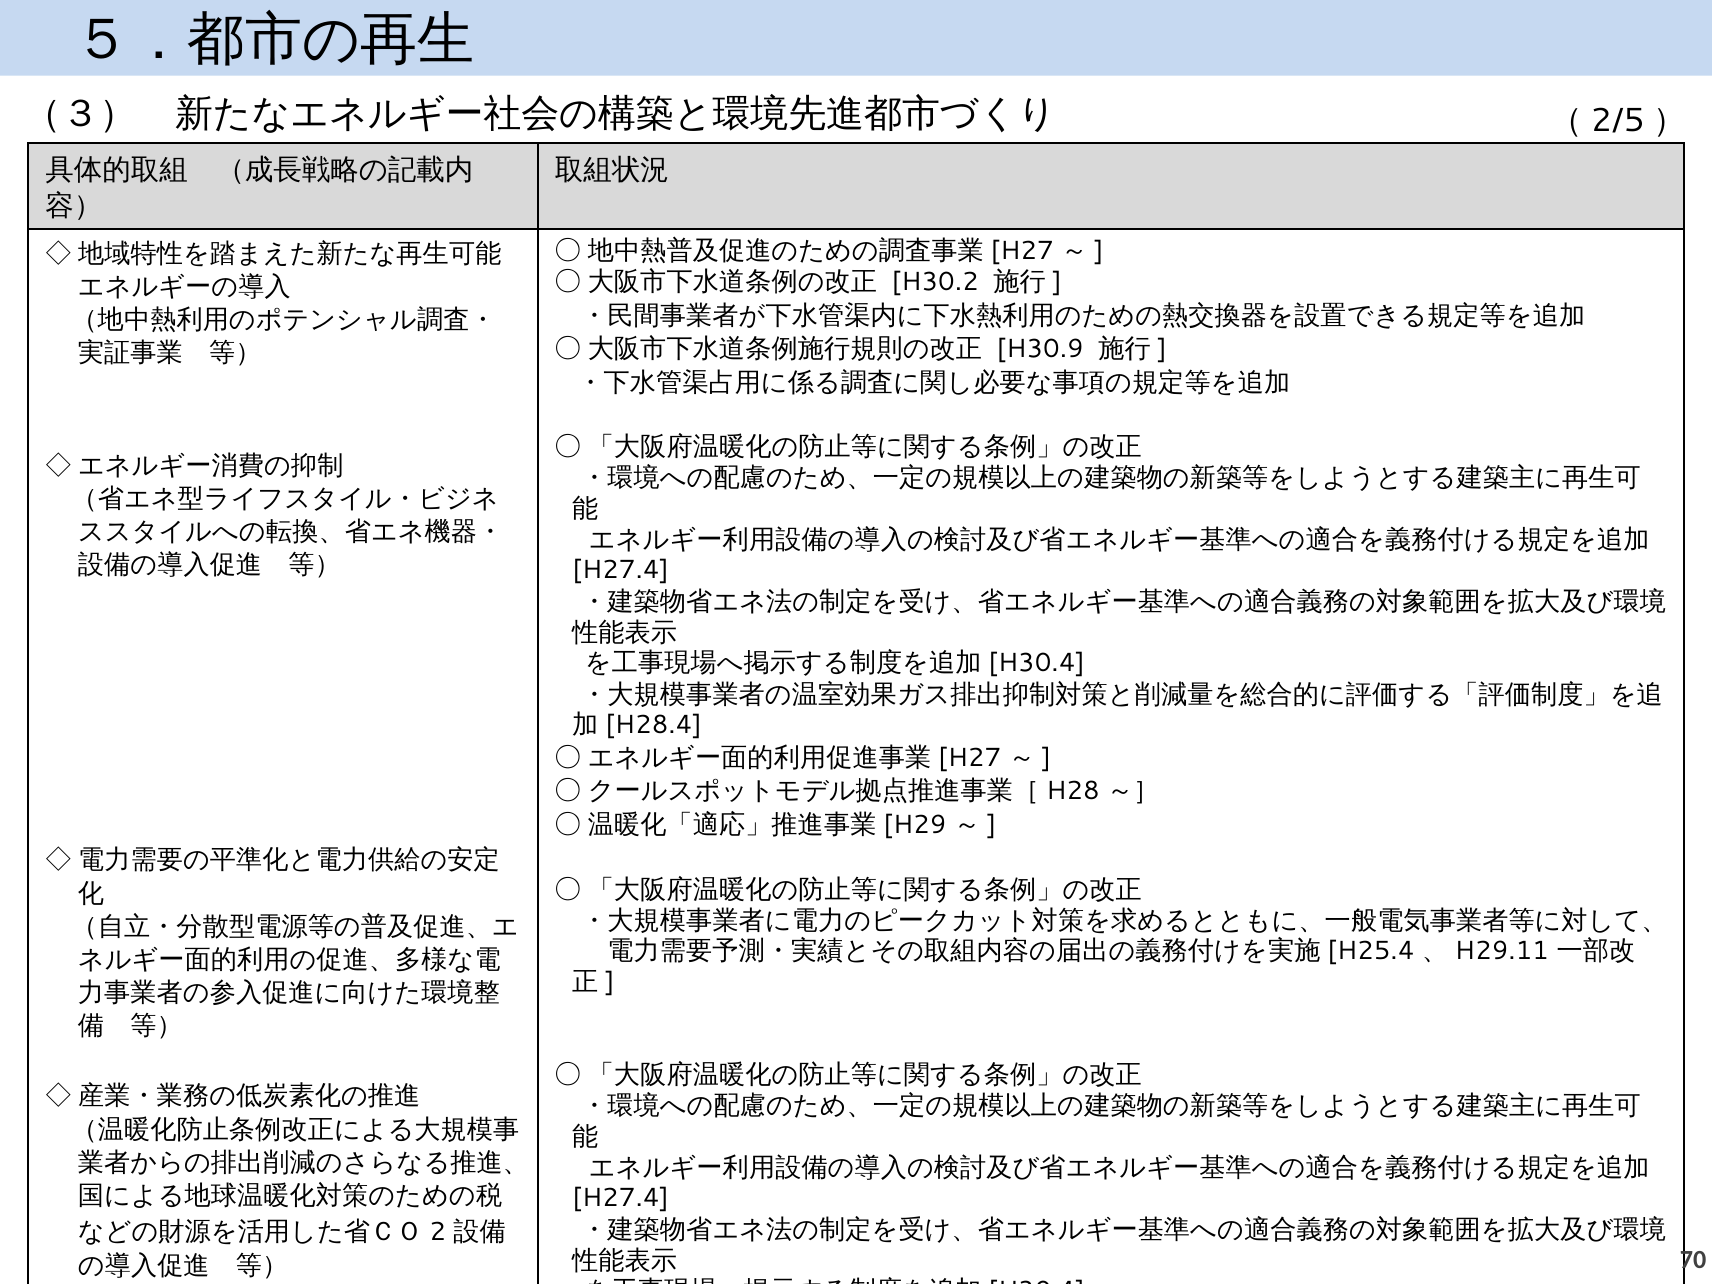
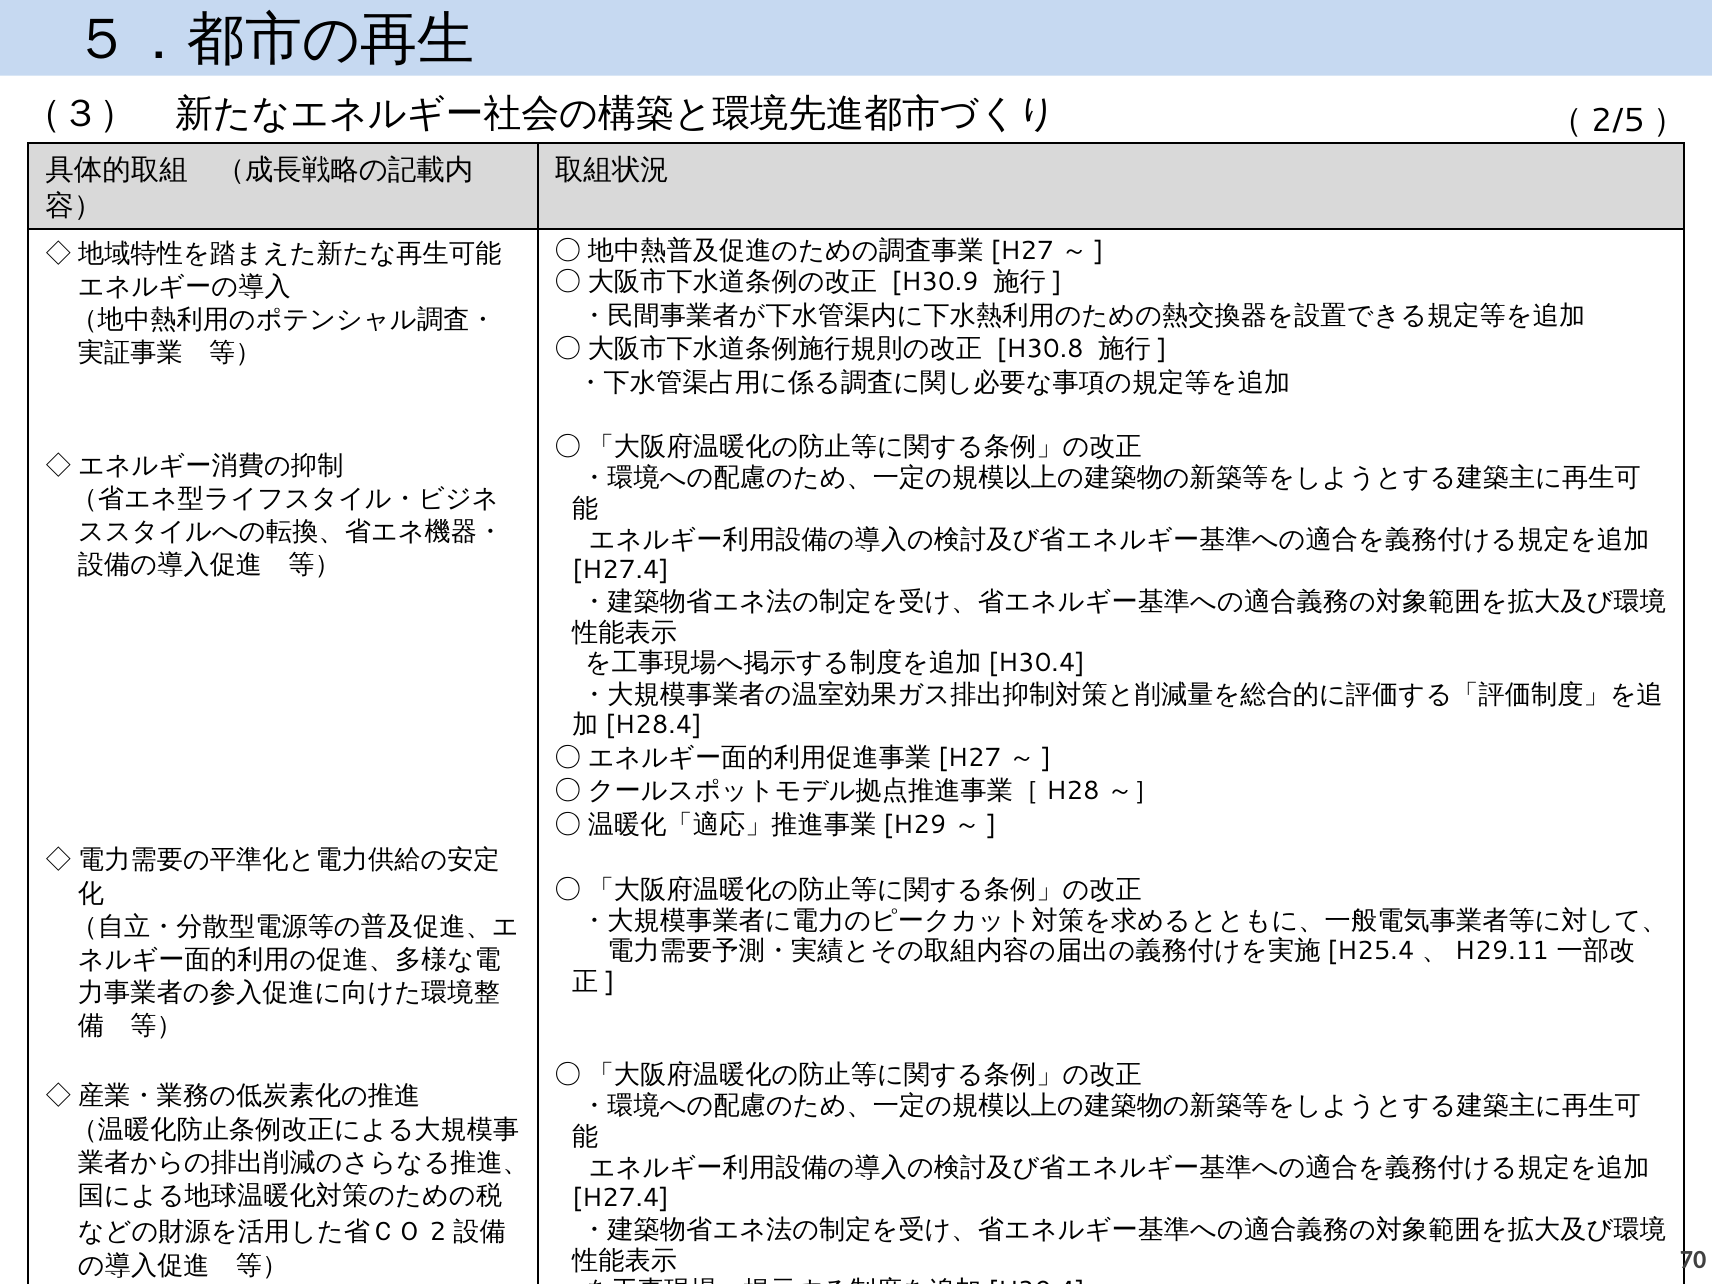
H30.2: H30.2 -> H30.9
H30.9: H30.9 -> H30.8
